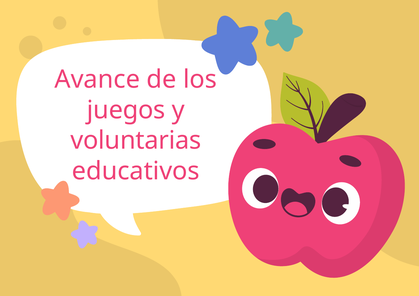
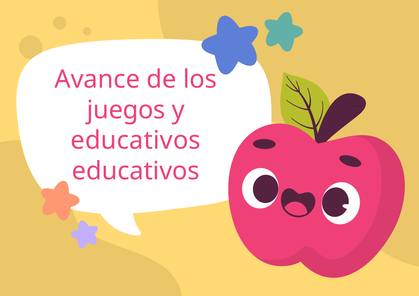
voluntarias at (136, 140): voluntarias -> educativos
